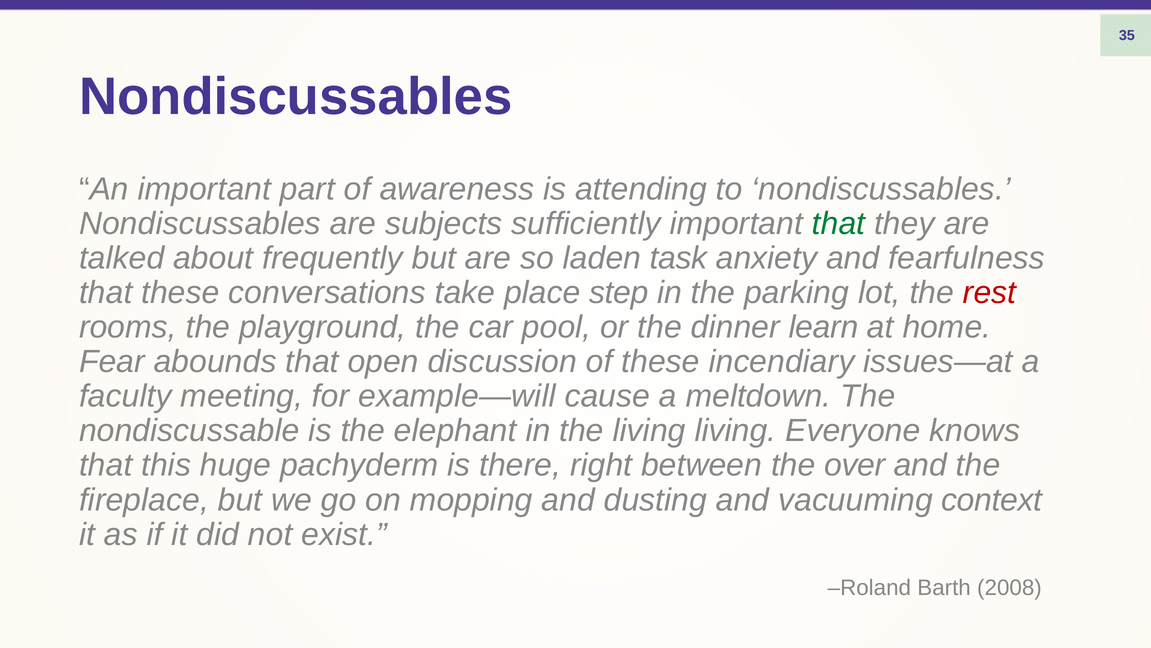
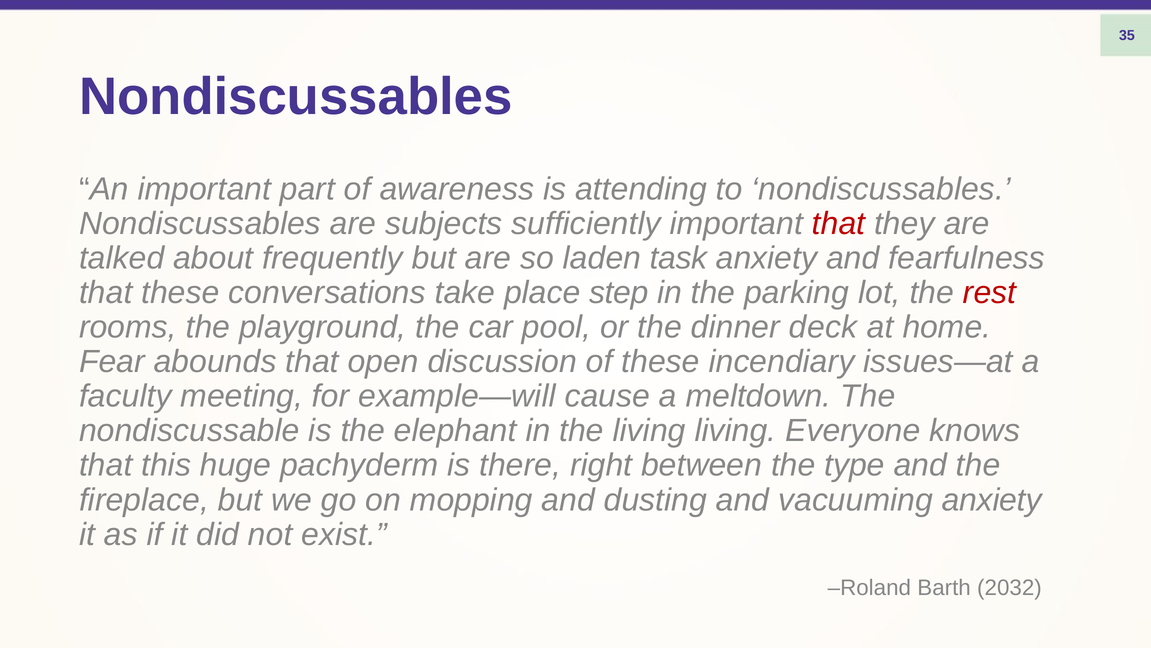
that at (839, 223) colour: green -> red
learn: learn -> deck
over: over -> type
vacuuming context: context -> anxiety
2008: 2008 -> 2032
